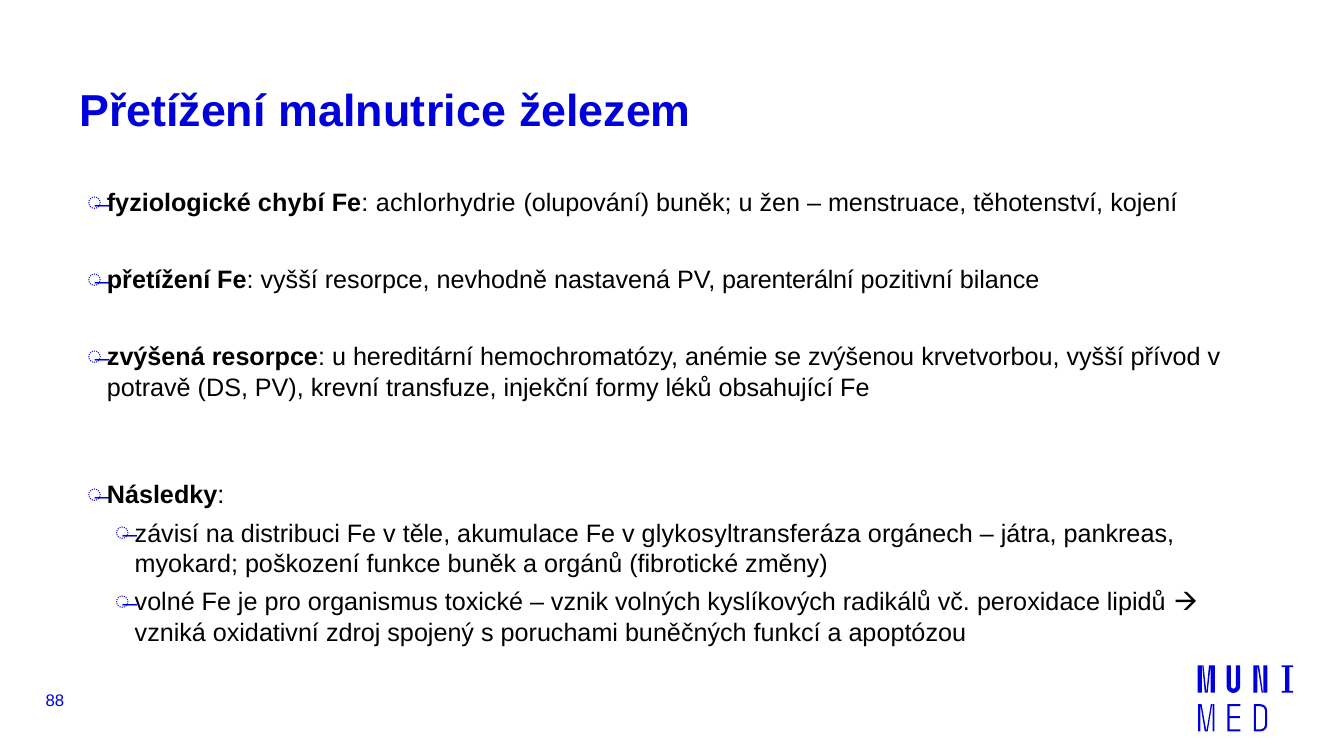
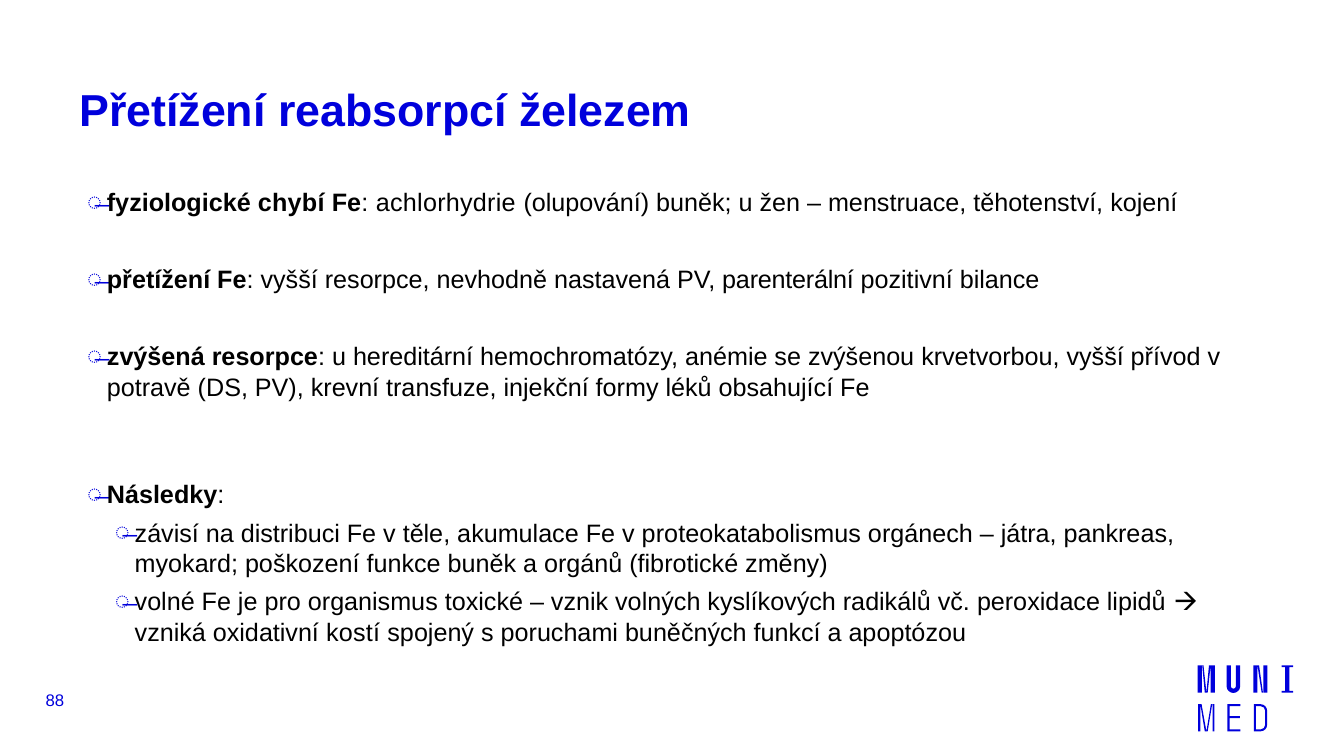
malnutrice: malnutrice -> reabsorpcí
glykosyltransferáza: glykosyltransferáza -> proteokatabolismus
zdroj: zdroj -> kostí
